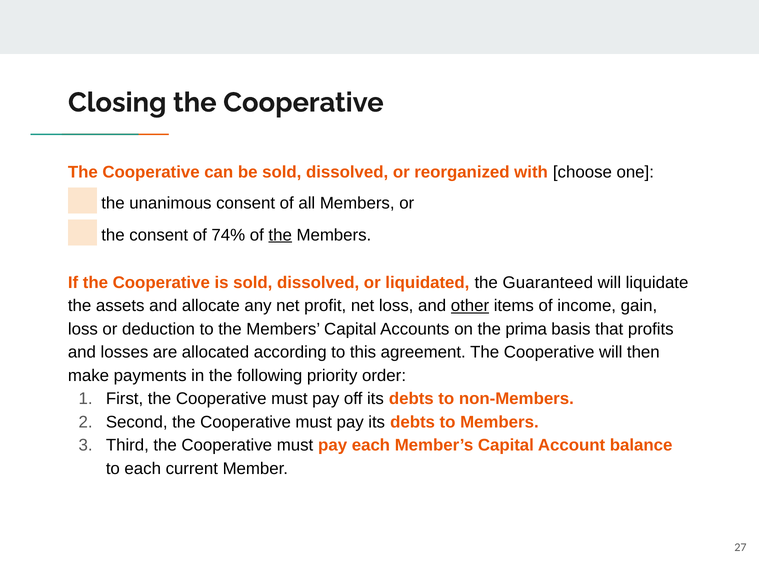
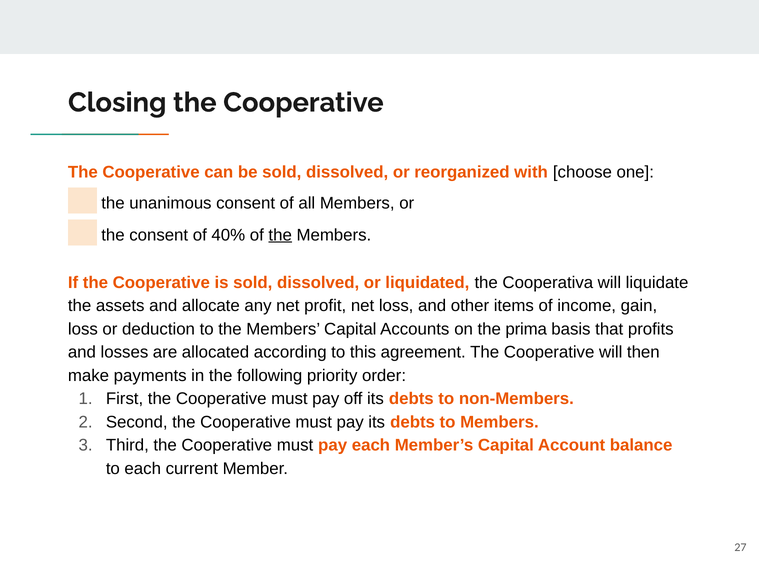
74%: 74% -> 40%
Guaranteed: Guaranteed -> Cooperativa
other underline: present -> none
